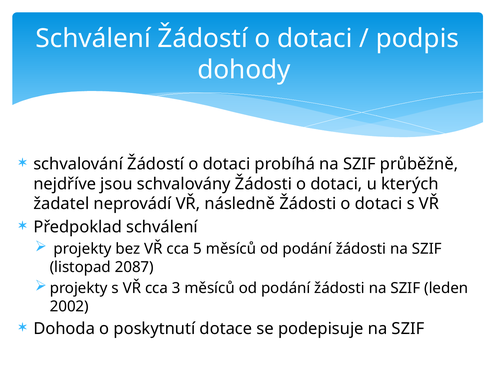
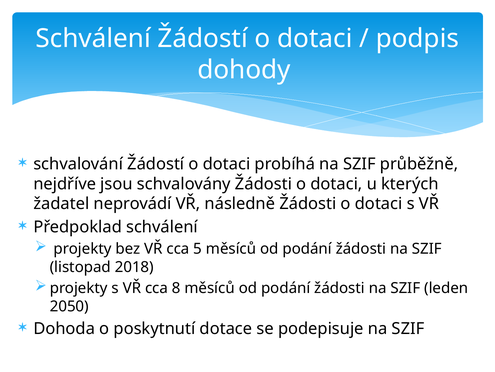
2087: 2087 -> 2018
3: 3 -> 8
2002: 2002 -> 2050
